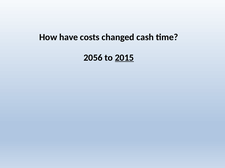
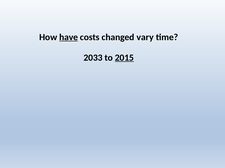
have underline: none -> present
cash: cash -> vary
2056: 2056 -> 2033
